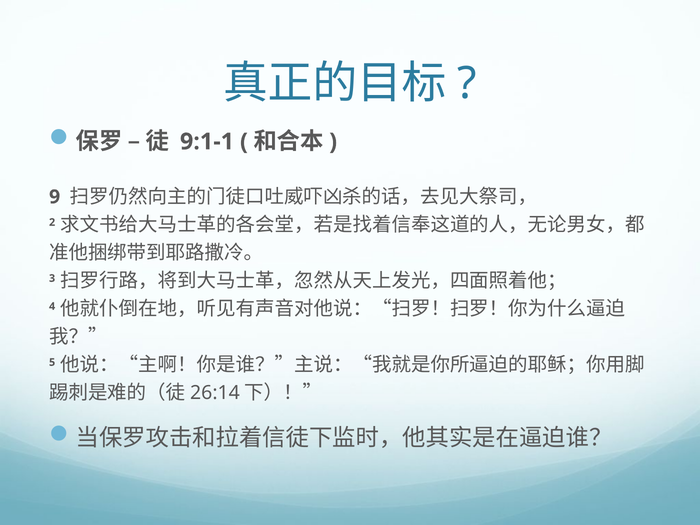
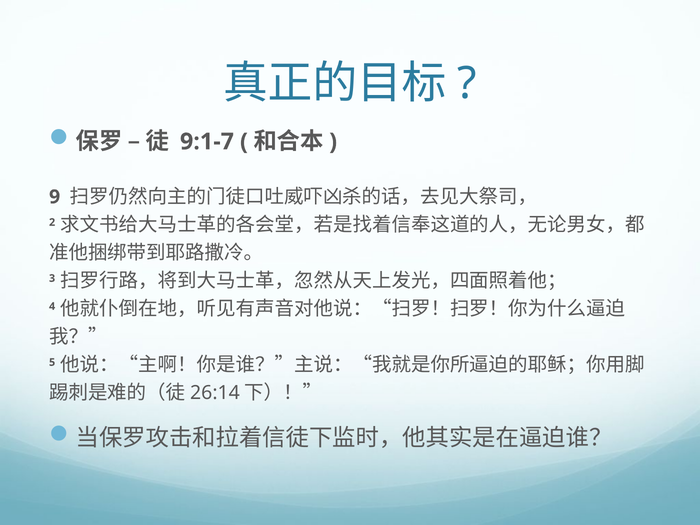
9:1-1: 9:1-1 -> 9:1-7
